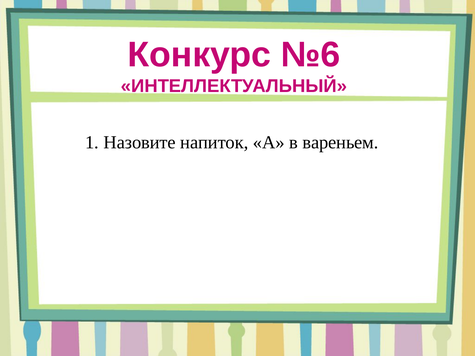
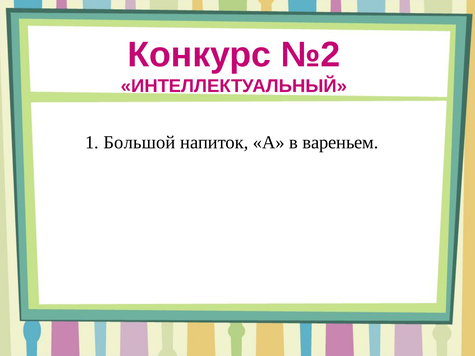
№6: №6 -> №2
Назовите: Назовите -> Большой
